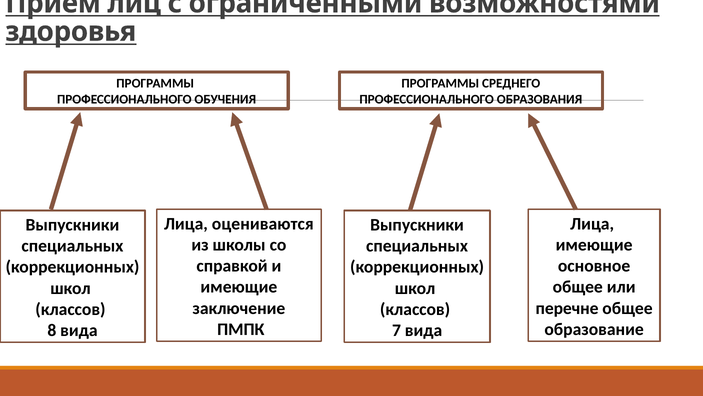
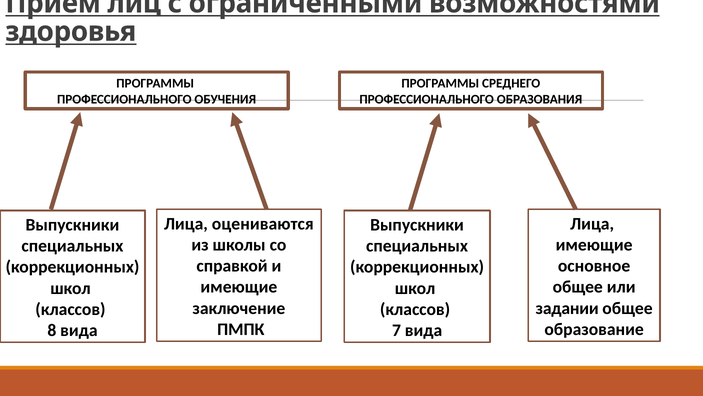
перечне: перечне -> задании
